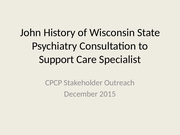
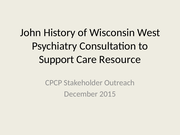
State: State -> West
Specialist: Specialist -> Resource
